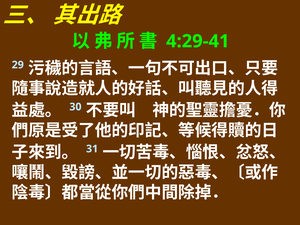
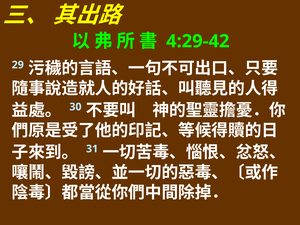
4:29-41: 4:29-41 -> 4:29-42
